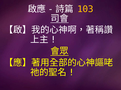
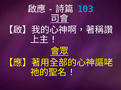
103 colour: yellow -> light blue
